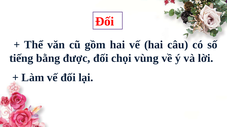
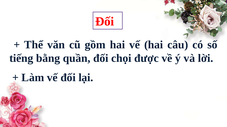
được: được -> quần
vùng: vùng -> được
